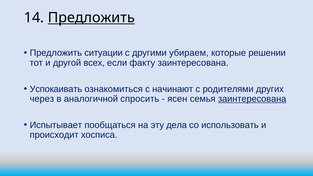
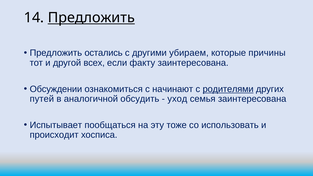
ситуации: ситуации -> остались
решении: решении -> причины
Успокаивать: Успокаивать -> Обсуждении
родителями underline: none -> present
через: через -> путей
спросить: спросить -> обсудить
ясен: ясен -> уход
заинтересована at (252, 99) underline: present -> none
дела: дела -> тоже
